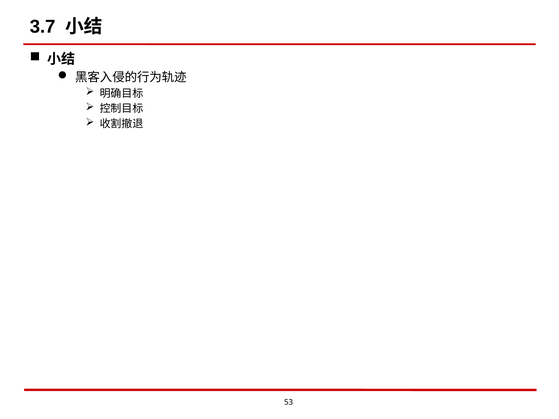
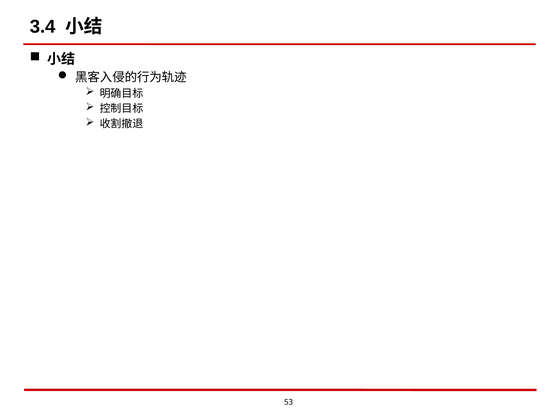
3.7: 3.7 -> 3.4
